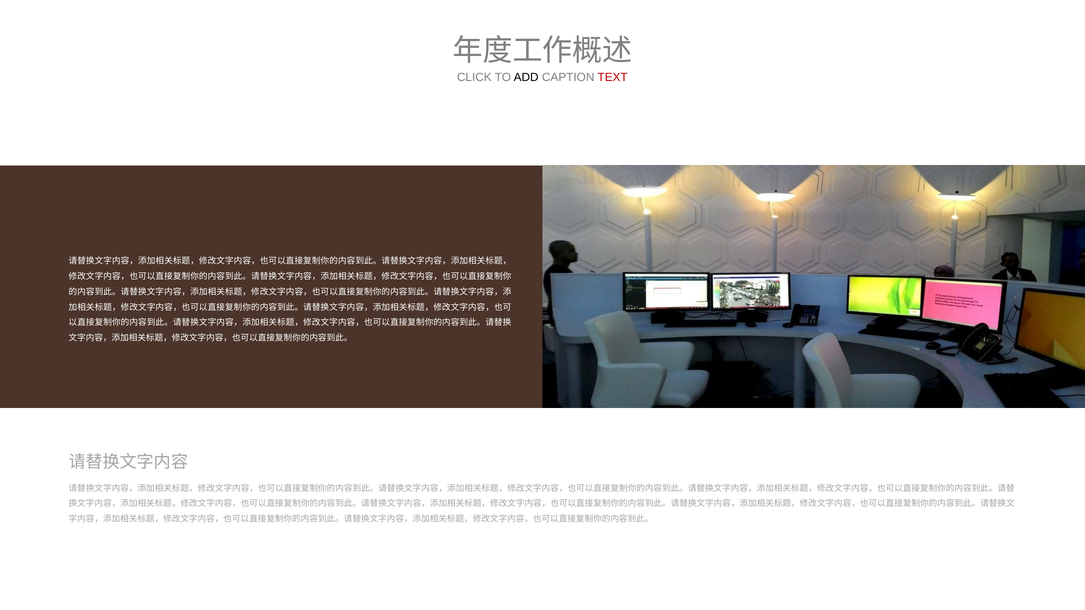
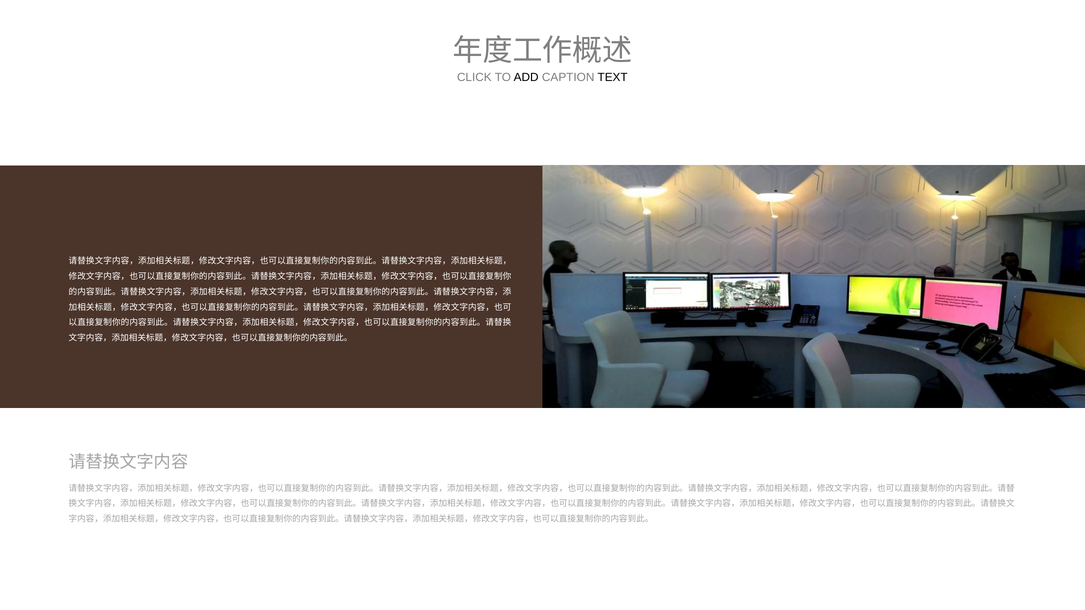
TEXT colour: red -> black
